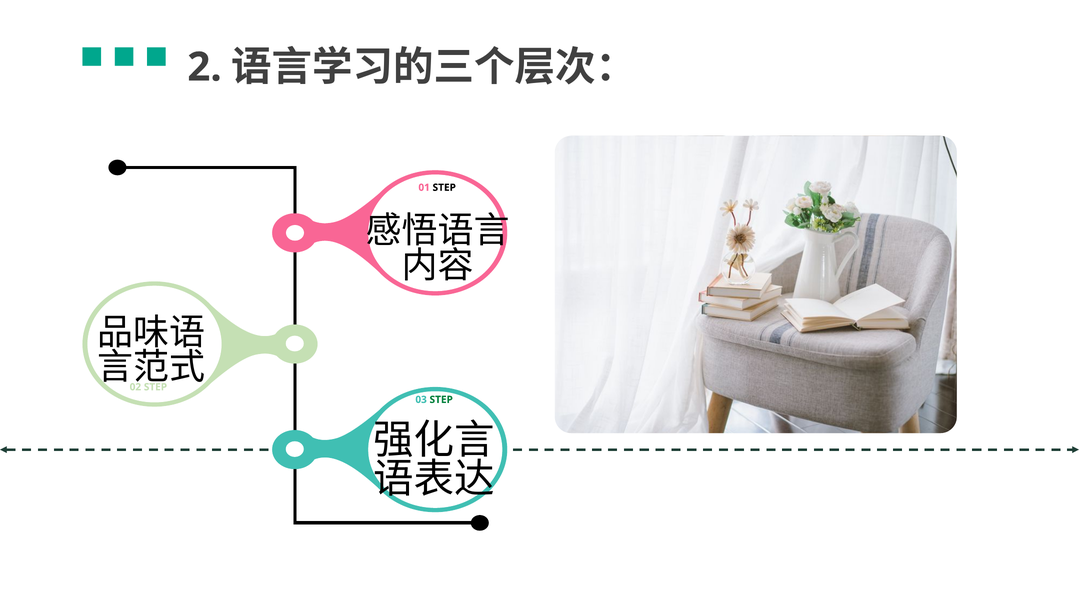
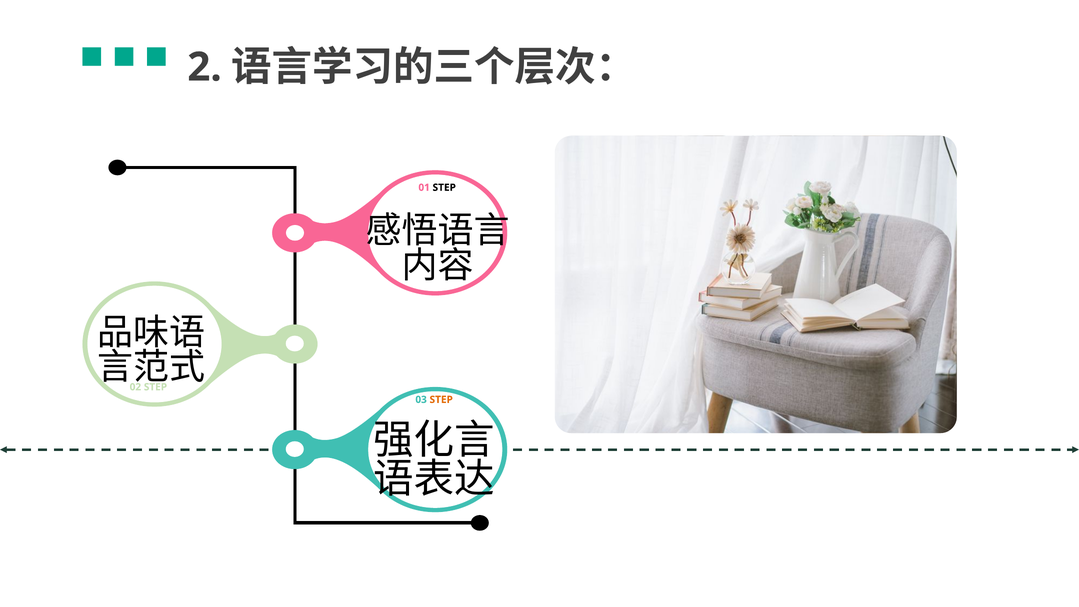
STEP at (441, 400) colour: green -> orange
